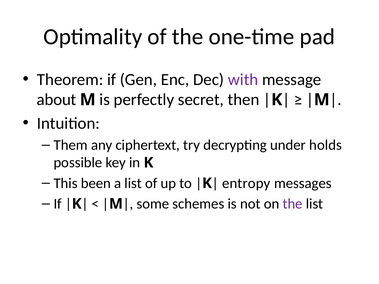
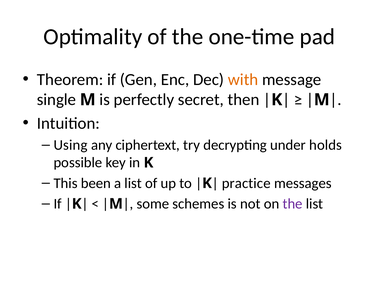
with colour: purple -> orange
about: about -> single
Them: Them -> Using
entropy: entropy -> practice
